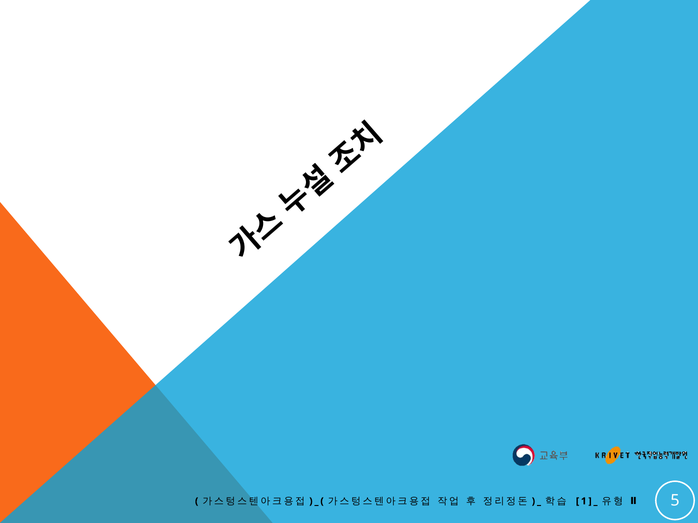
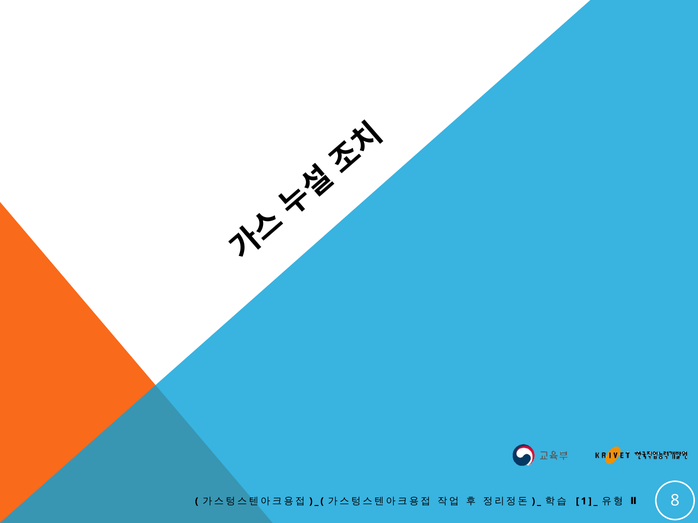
5: 5 -> 8
